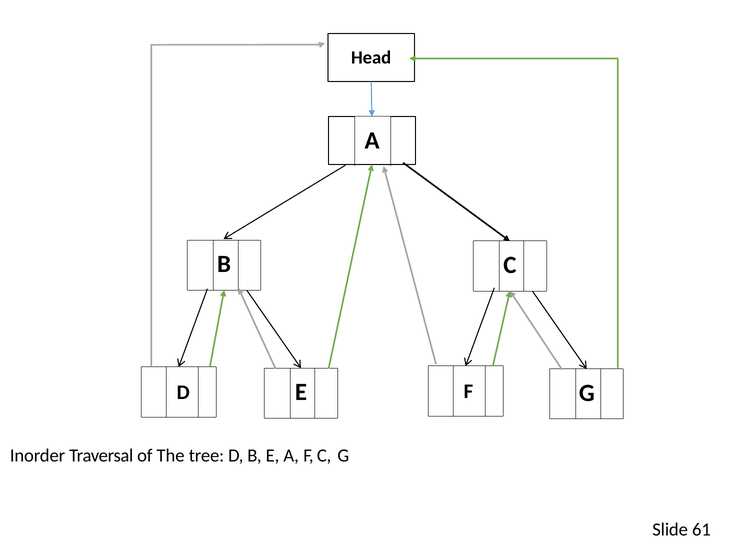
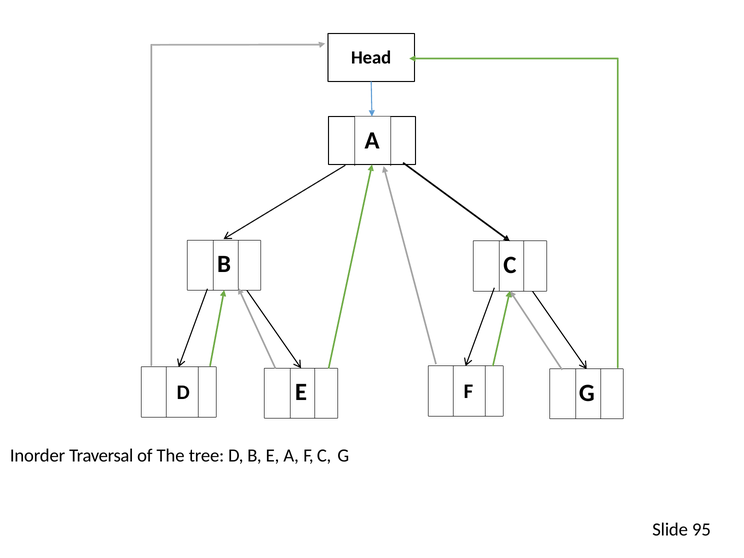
61: 61 -> 95
